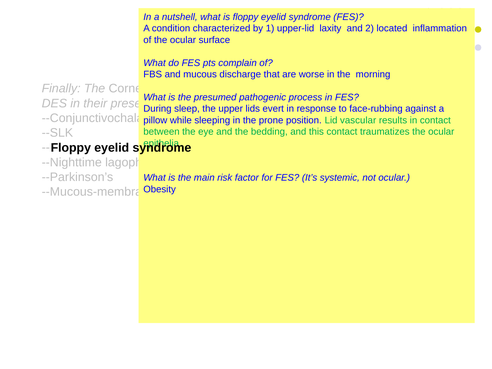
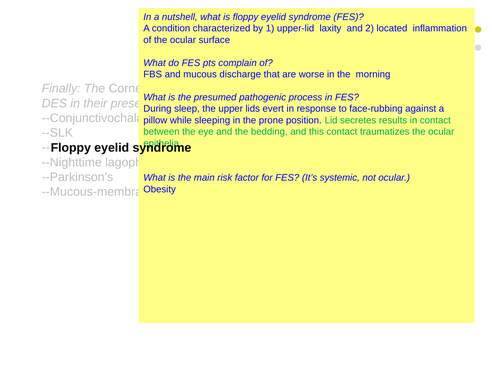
vascular: vascular -> secretes
